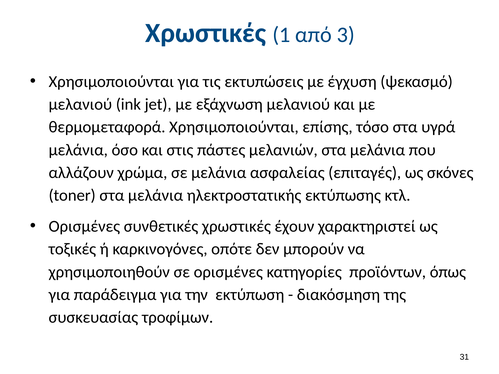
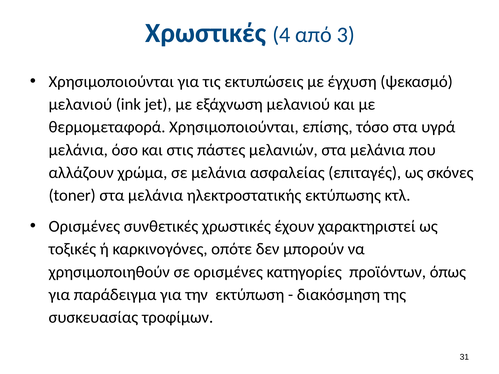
1: 1 -> 4
